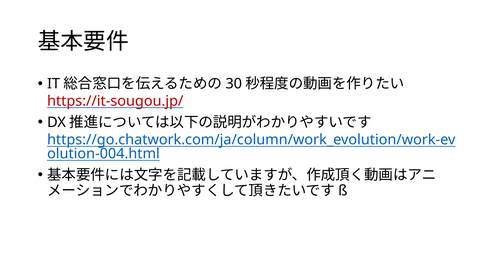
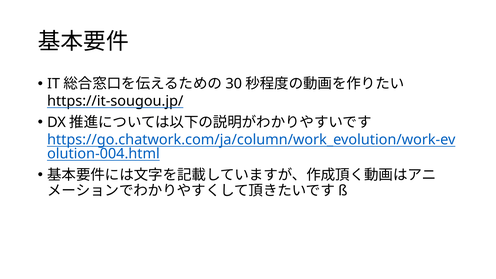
https://it-sougou.jp/ colour: red -> black
